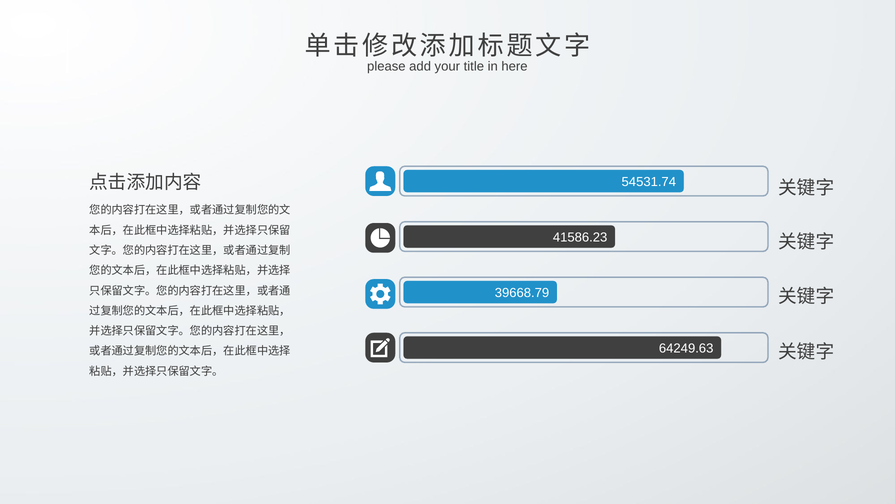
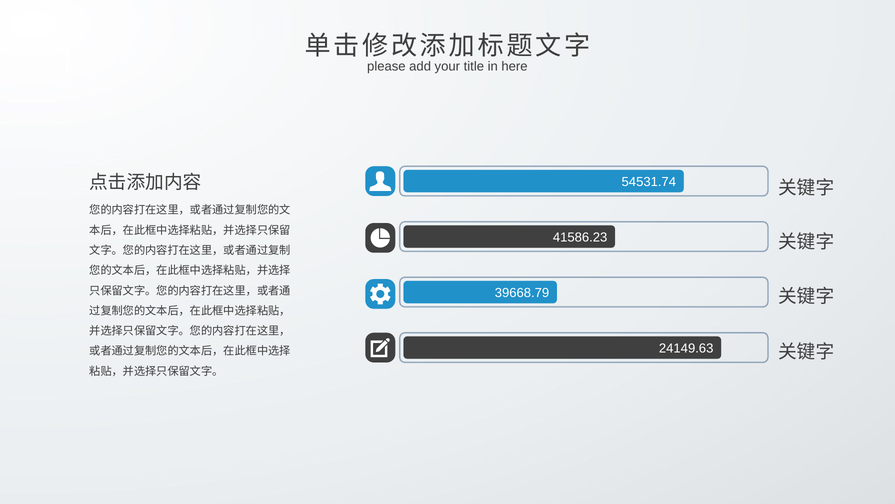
64249.63: 64249.63 -> 24149.63
